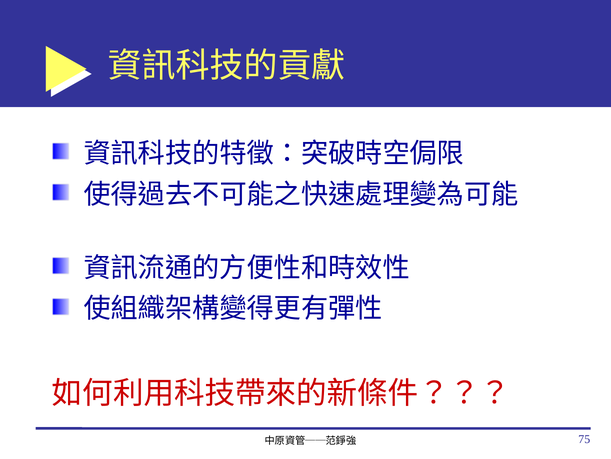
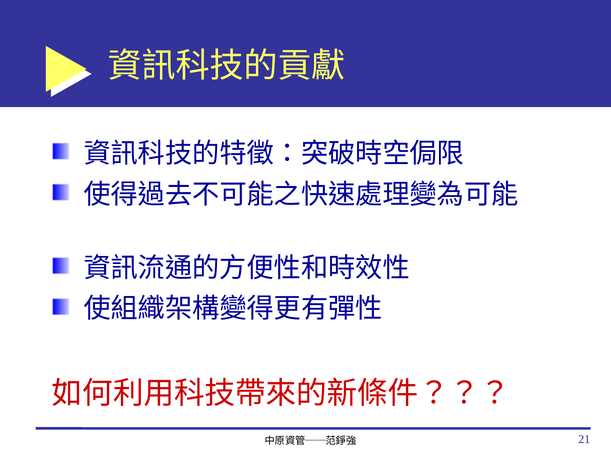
75: 75 -> 21
